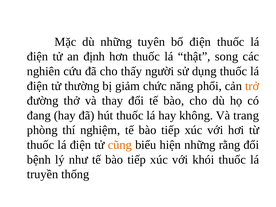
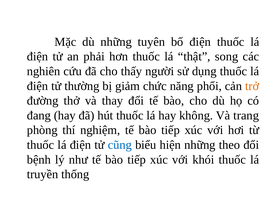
định: định -> phải
cũng colour: orange -> blue
rằng: rằng -> theo
